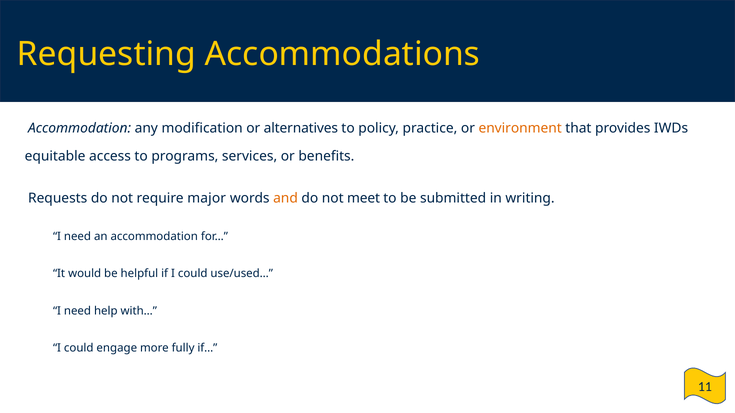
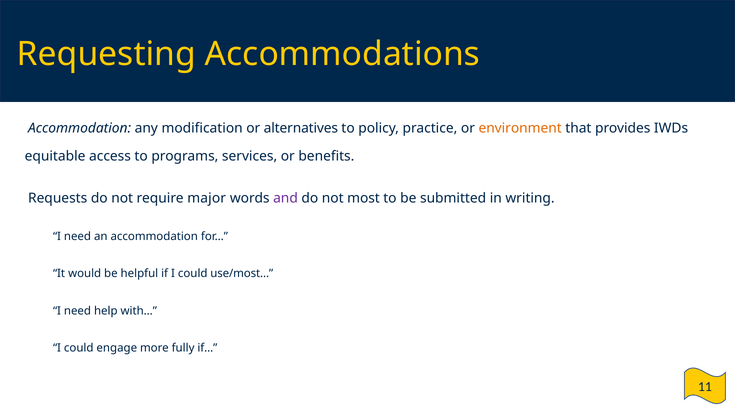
and colour: orange -> purple
meet: meet -> most
use/used…: use/used… -> use/most…
